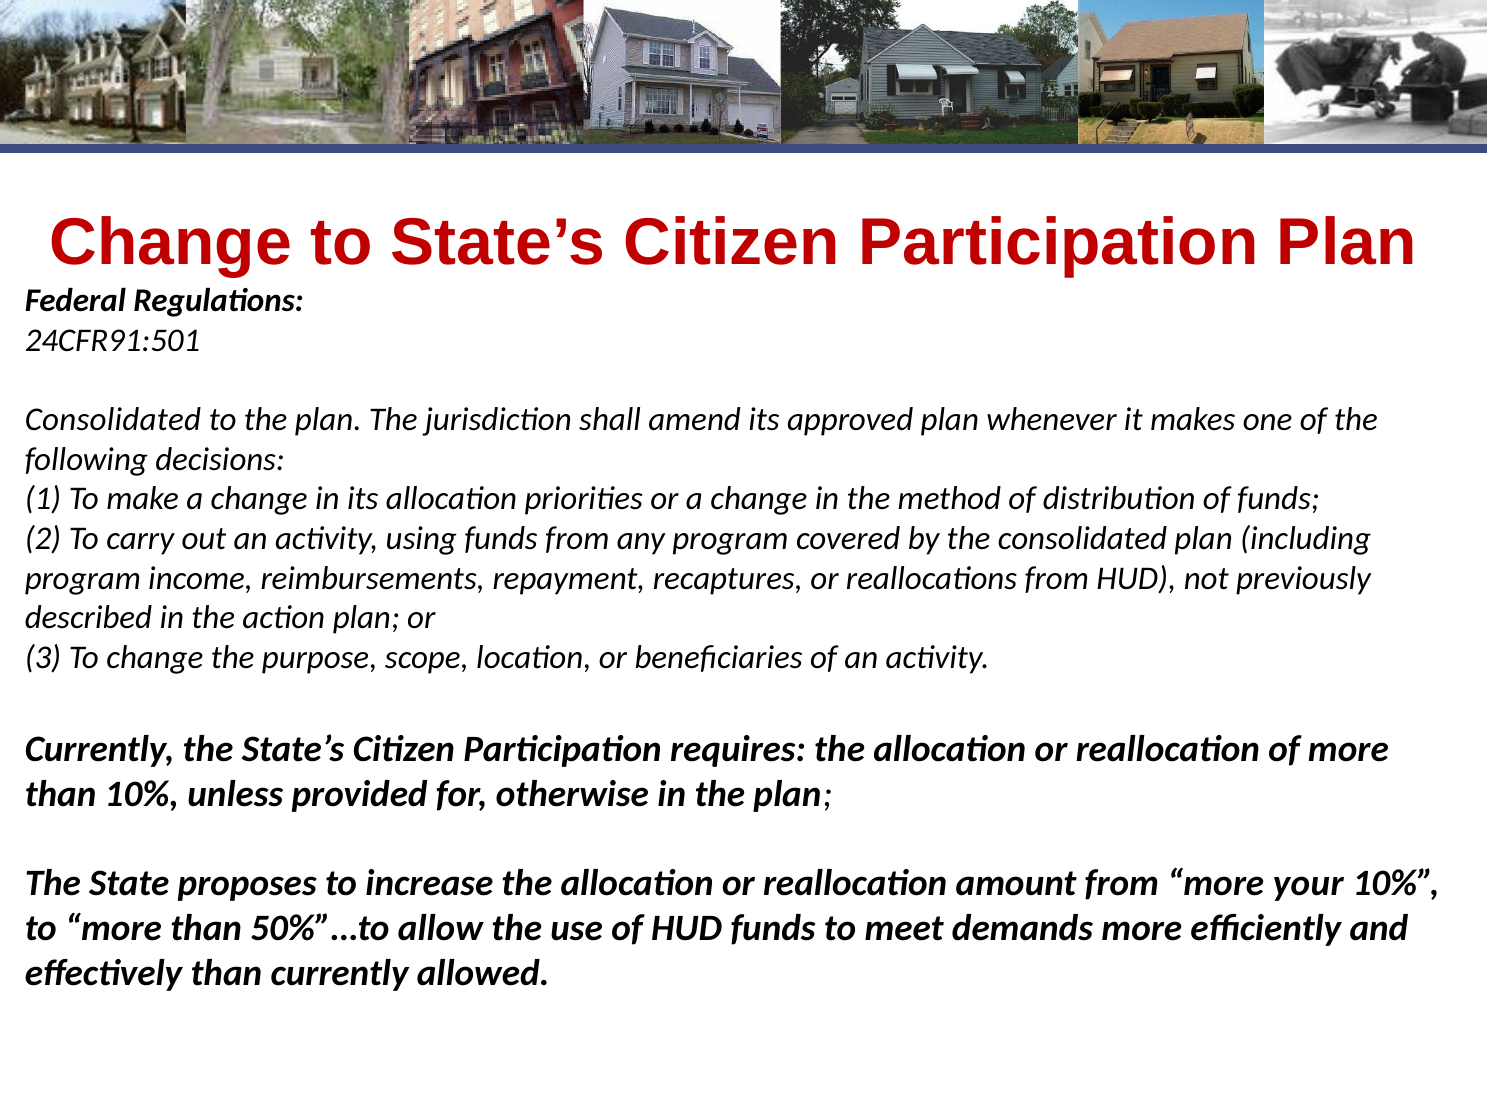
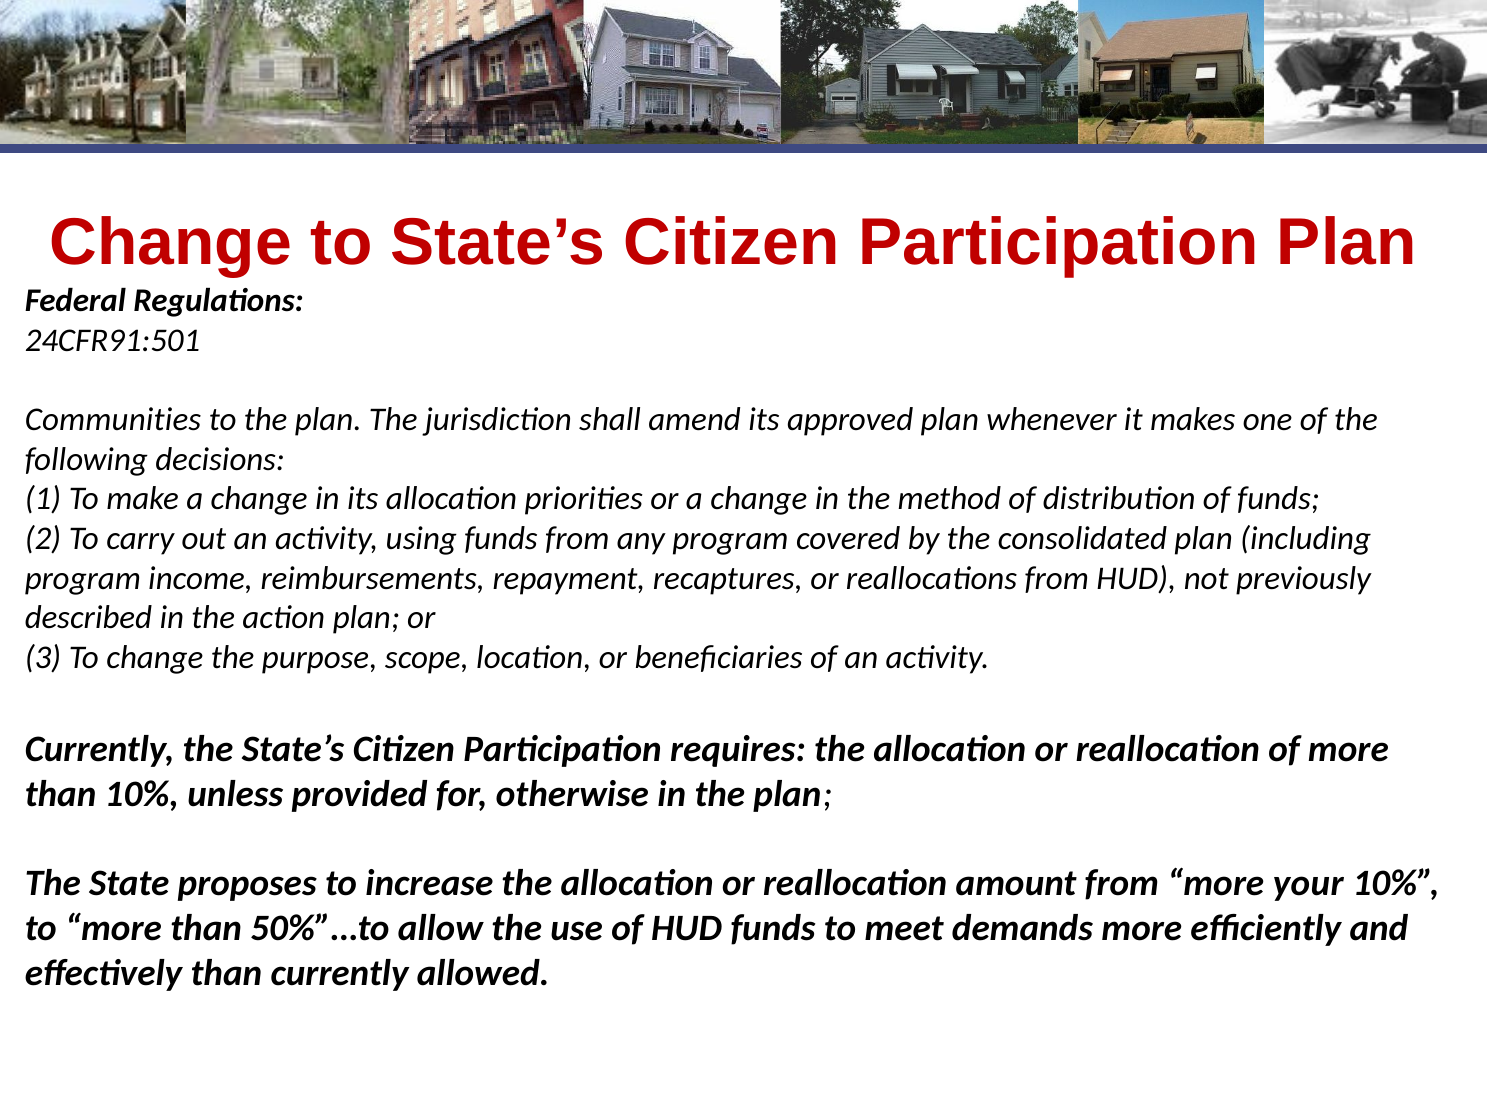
Consolidated at (113, 419): Consolidated -> Communities
